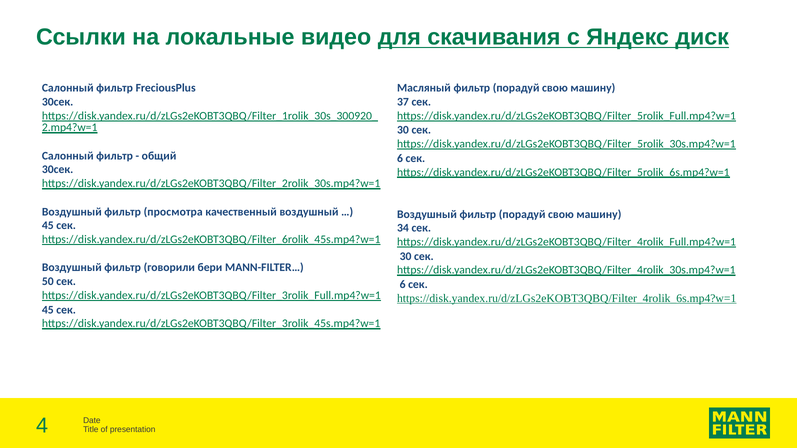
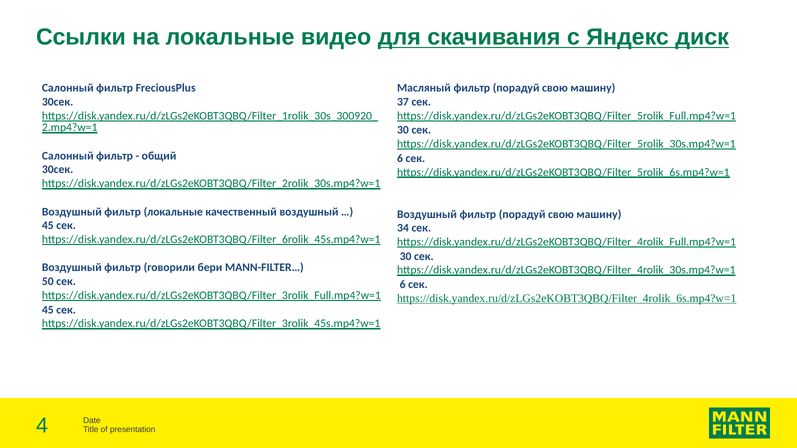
фильтр просмотра: просмотра -> локальные
